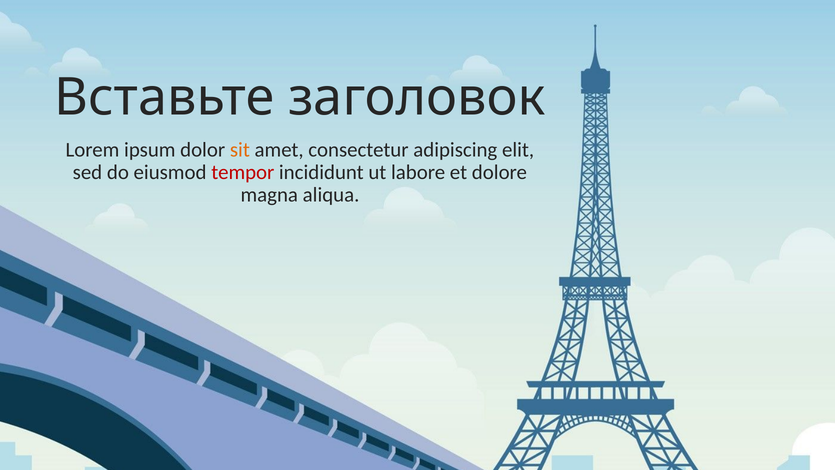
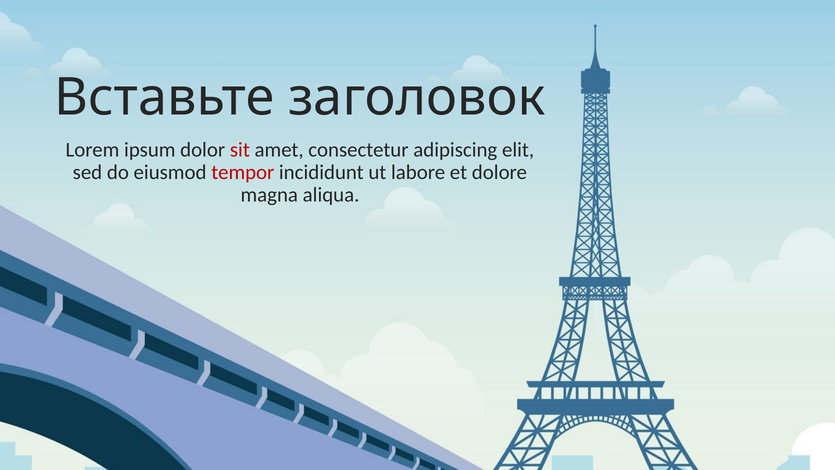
sit colour: orange -> red
